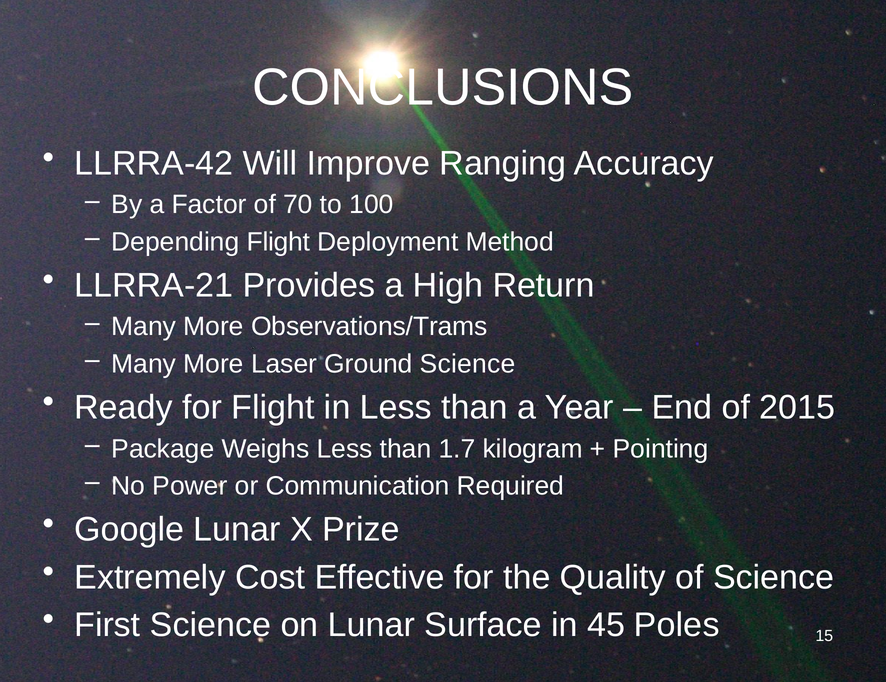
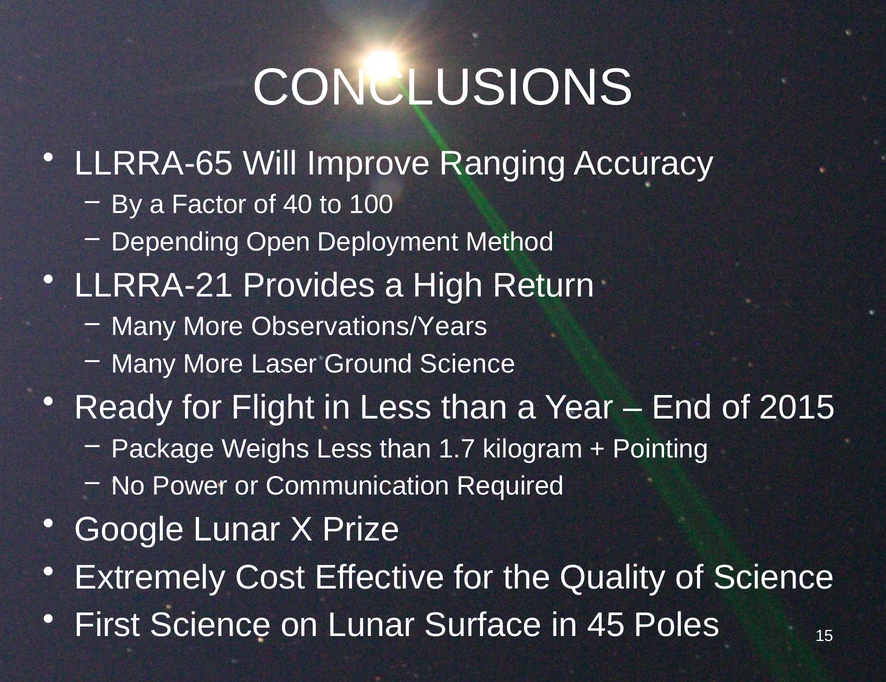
LLRRA-42: LLRRA-42 -> LLRRA-65
70: 70 -> 40
Depending Flight: Flight -> Open
Observations/Trams: Observations/Trams -> Observations/Years
